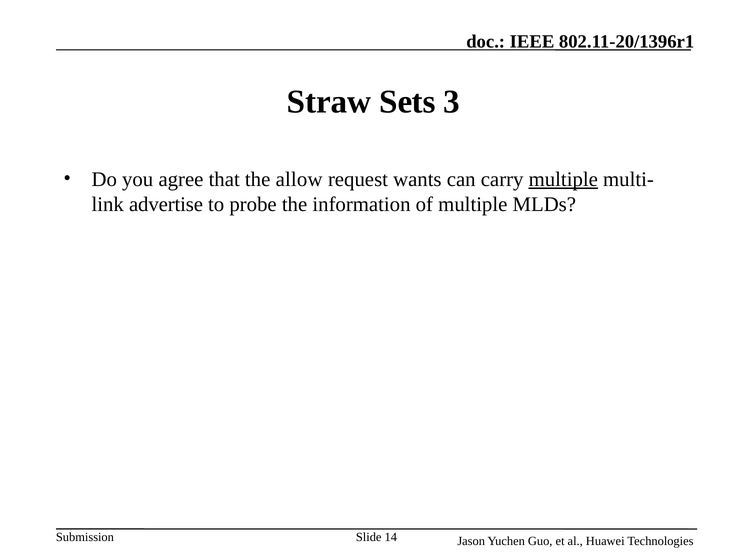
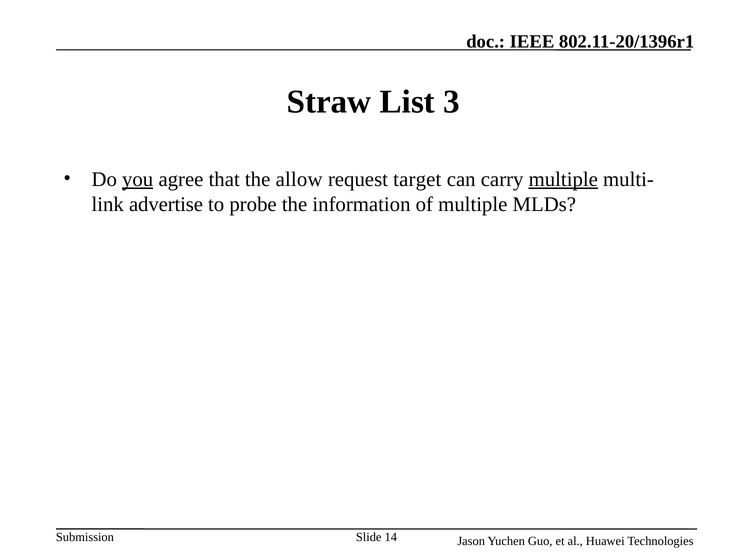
Sets: Sets -> List
you underline: none -> present
wants: wants -> target
